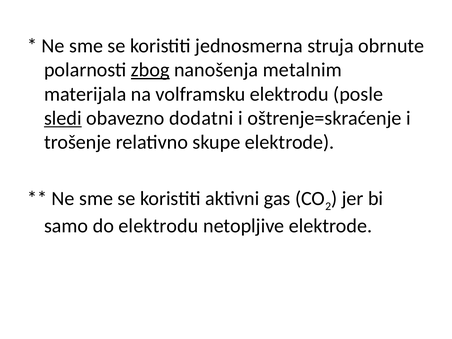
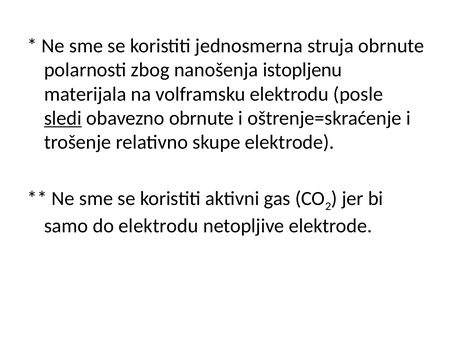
zbog underline: present -> none
metalnim: metalnim -> istopljenu
obavezno dodatni: dodatni -> obrnute
